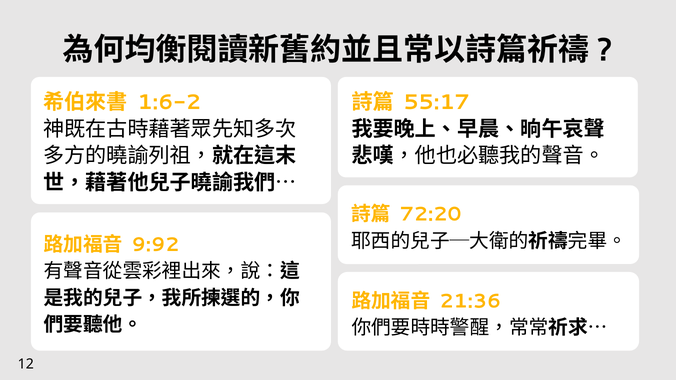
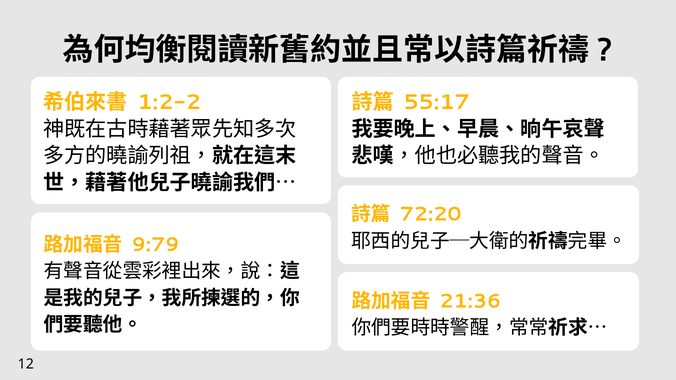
1:6-2: 1:6-2 -> 1:2-2
9:92: 9:92 -> 9:79
